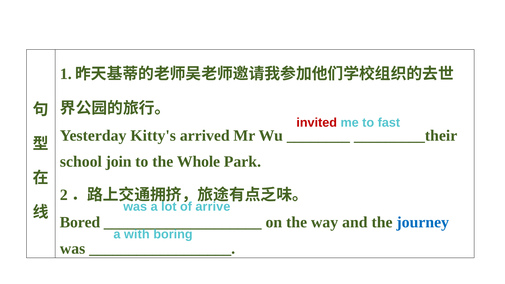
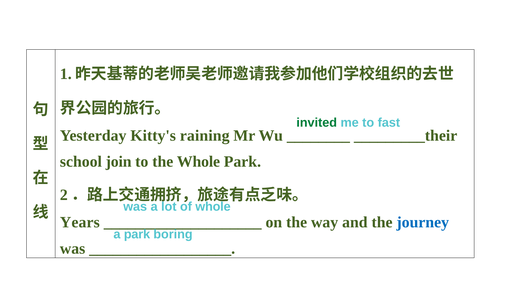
invited colour: red -> green
arrived: arrived -> raining
of arrive: arrive -> whole
Bored: Bored -> Years
a with: with -> park
